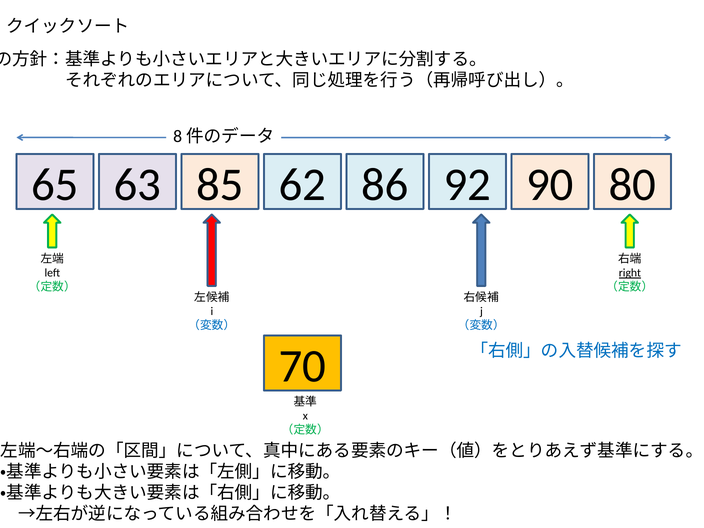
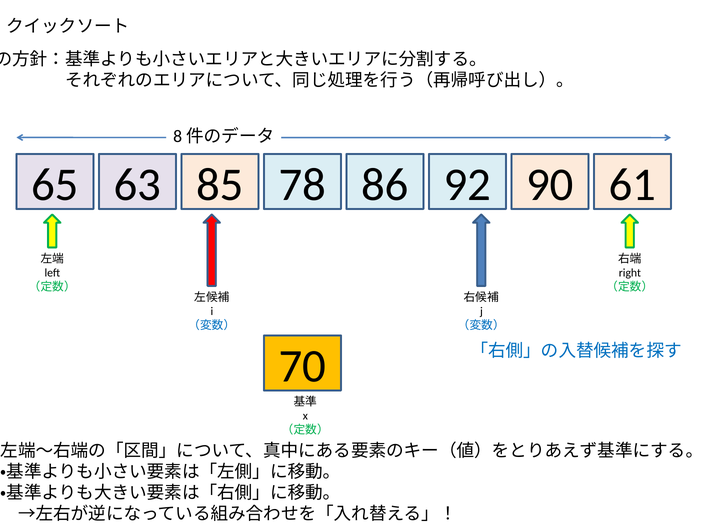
62: 62 -> 78
80: 80 -> 61
right underline: present -> none
